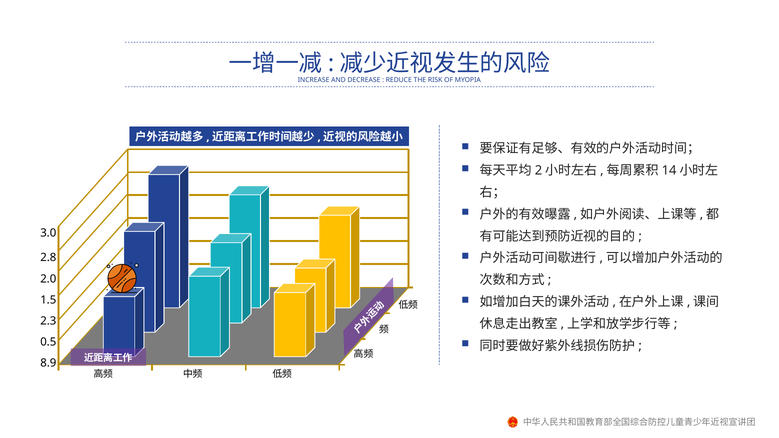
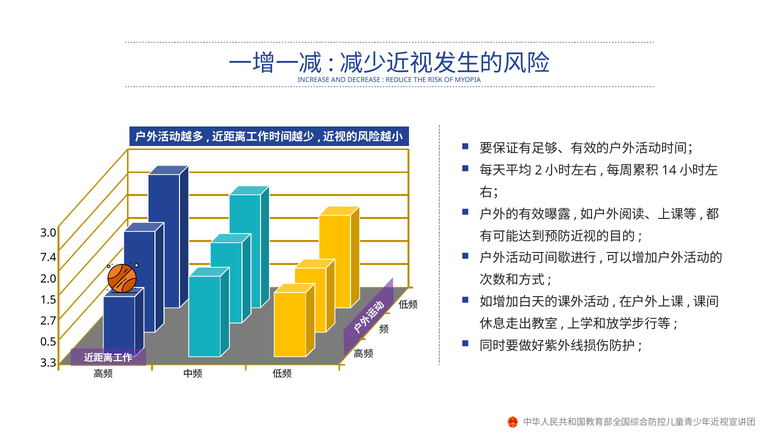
2.8: 2.8 -> 7.4
2.3: 2.3 -> 2.7
8.9: 8.9 -> 3.3
